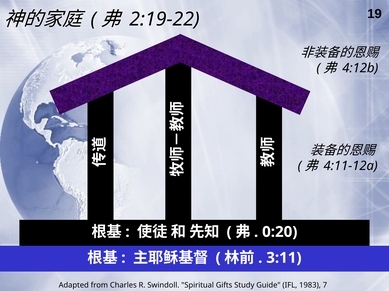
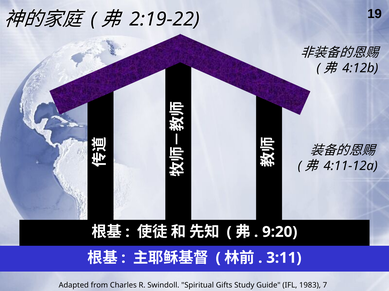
0:20: 0:20 -> 9:20
